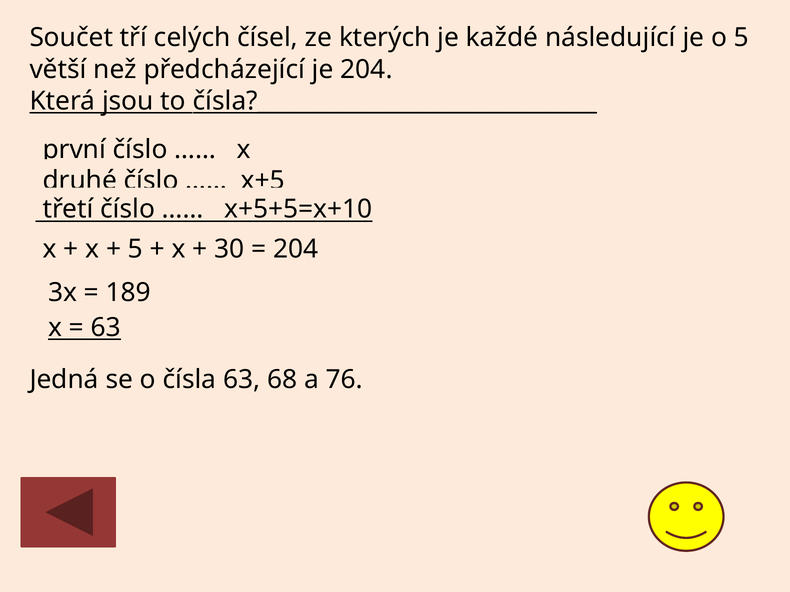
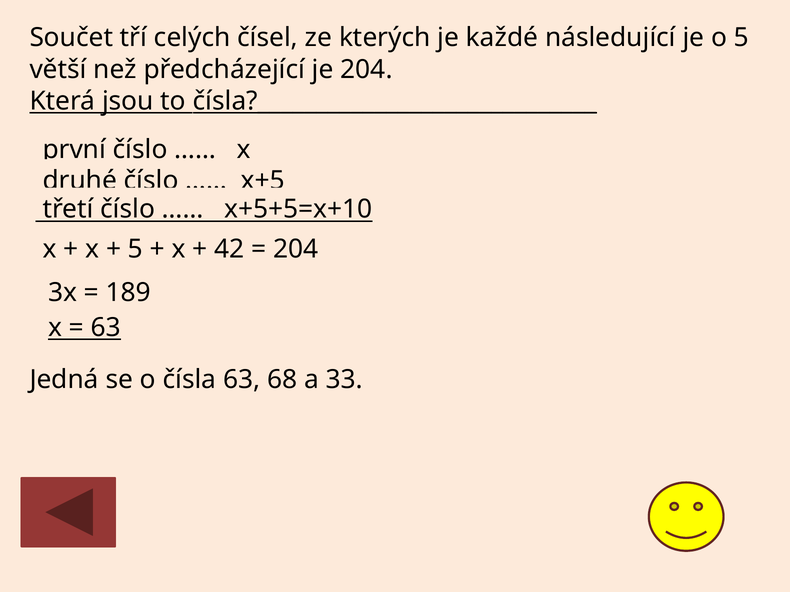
30: 30 -> 42
76: 76 -> 33
